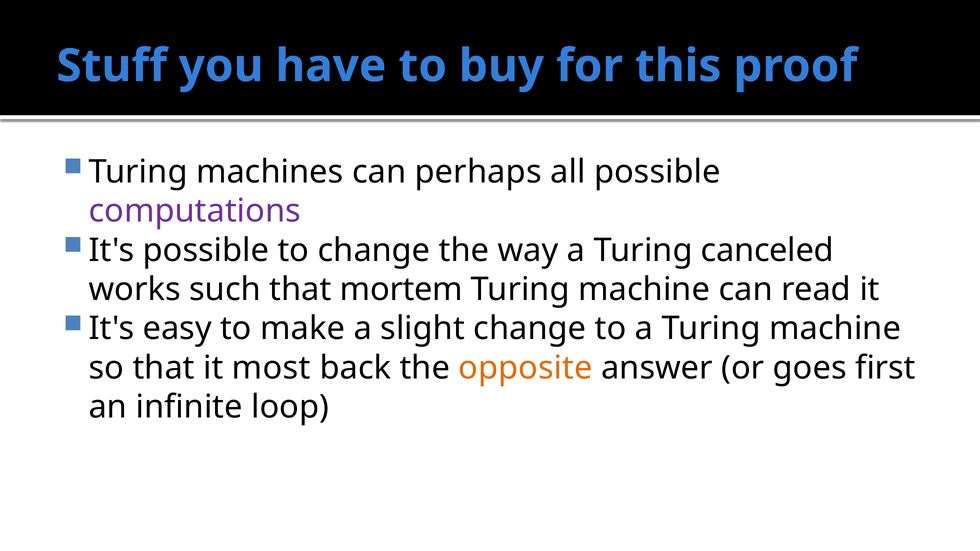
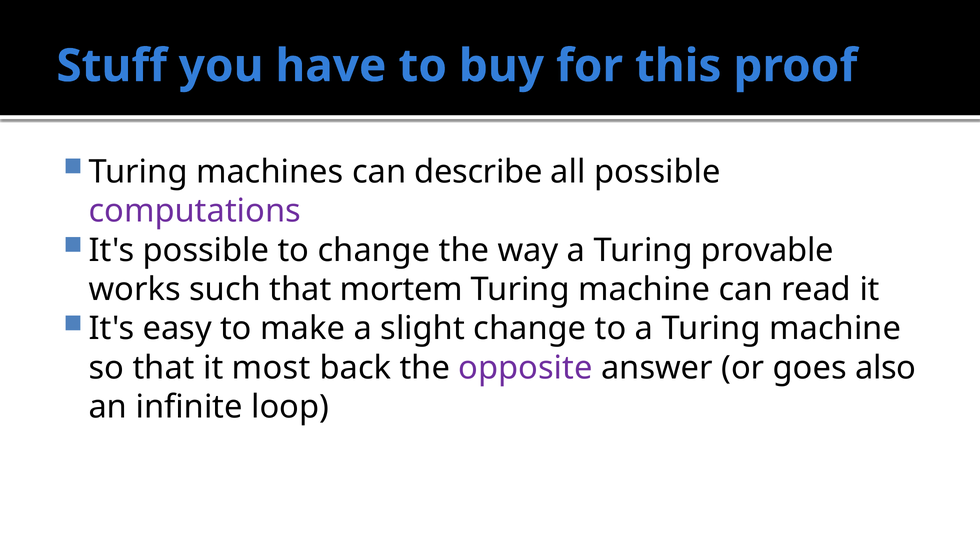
perhaps: perhaps -> describe
canceled: canceled -> provable
opposite colour: orange -> purple
first: first -> also
